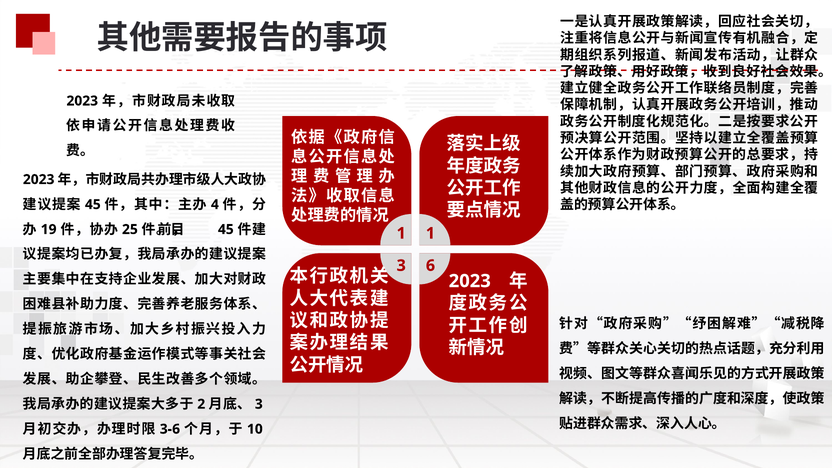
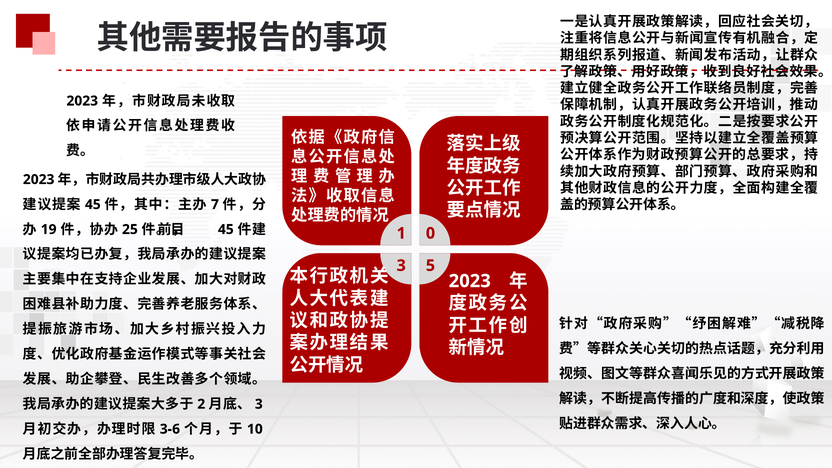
4: 4 -> 7
1 1: 1 -> 0
6: 6 -> 5
